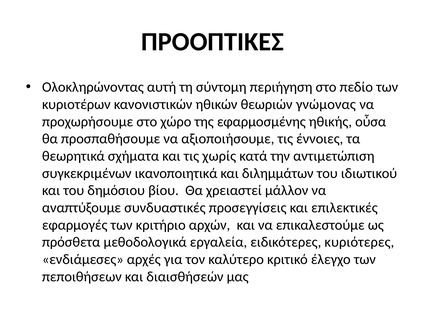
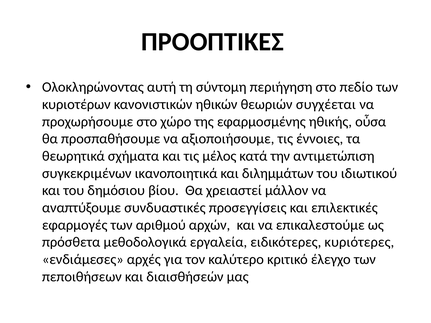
γνώμονας: γνώμονας -> συγχέεται
χωρίς: χωρίς -> μέλος
κριτήριο: κριτήριο -> αριθμού
